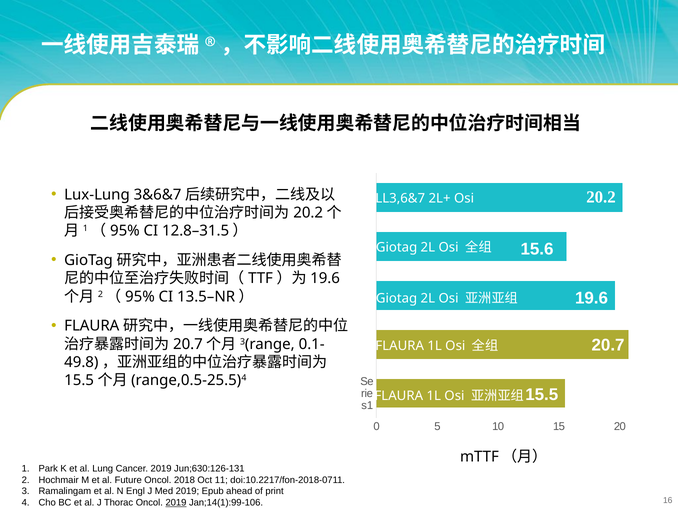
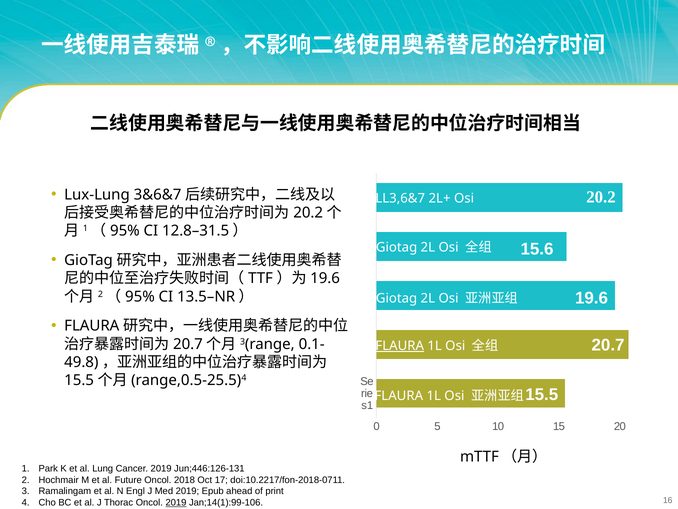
FLAURA at (400, 345) underline: none -> present
Jun;630:126-131: Jun;630:126-131 -> Jun;446:126-131
11: 11 -> 17
